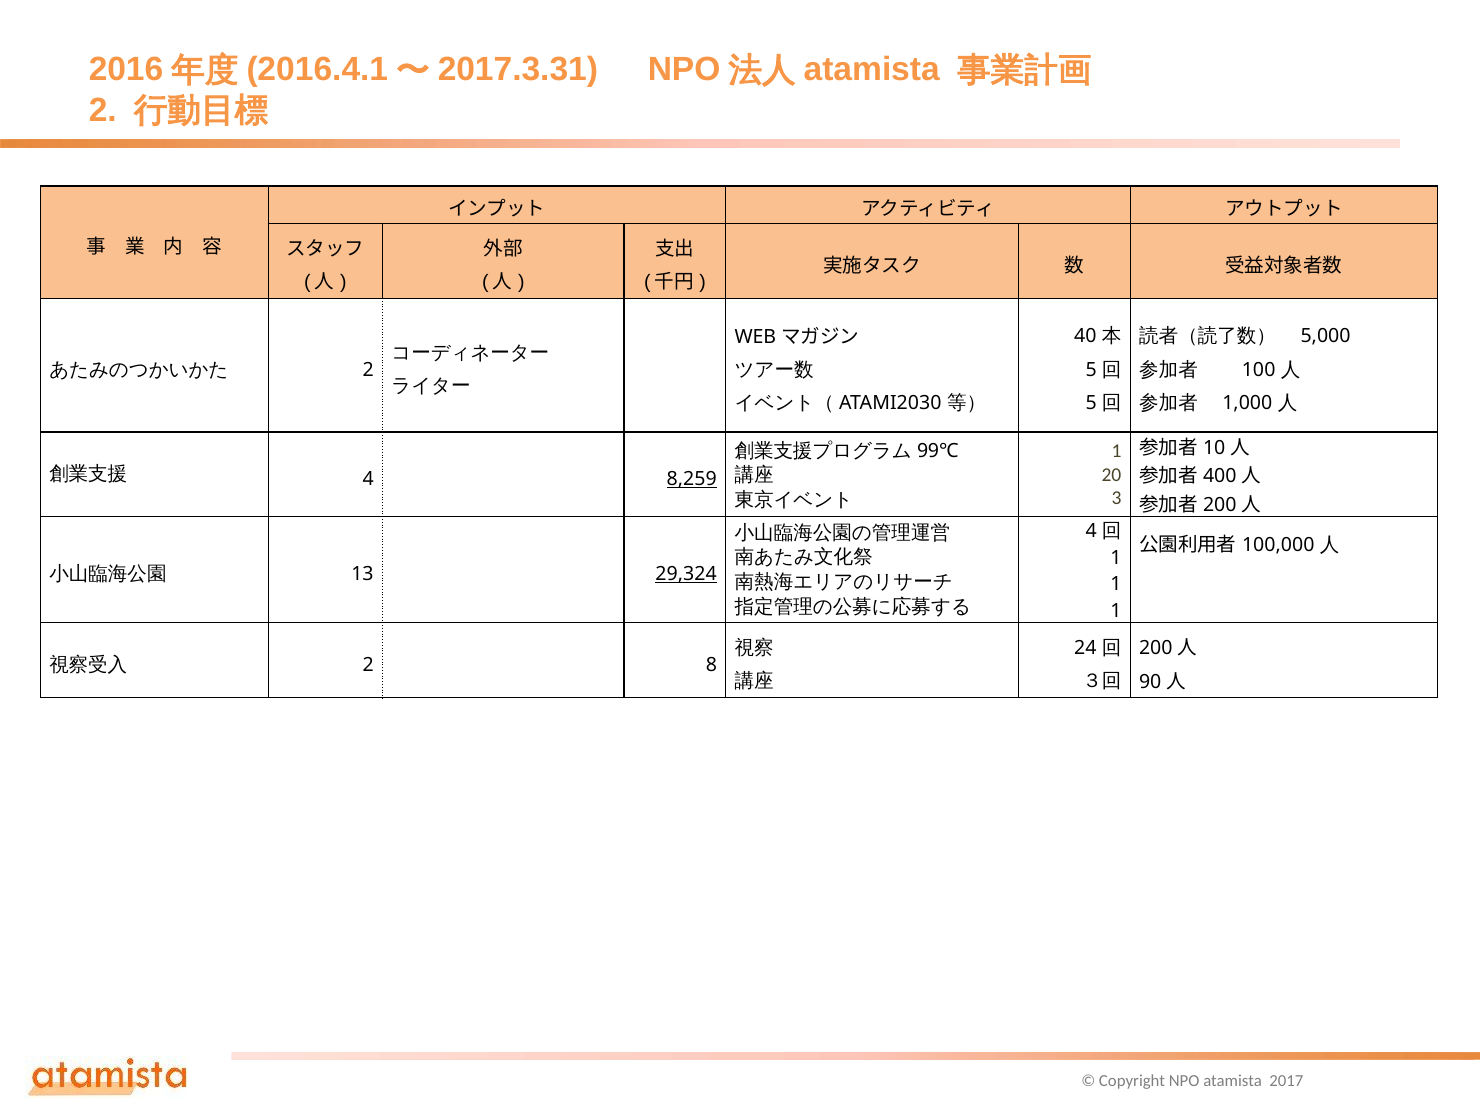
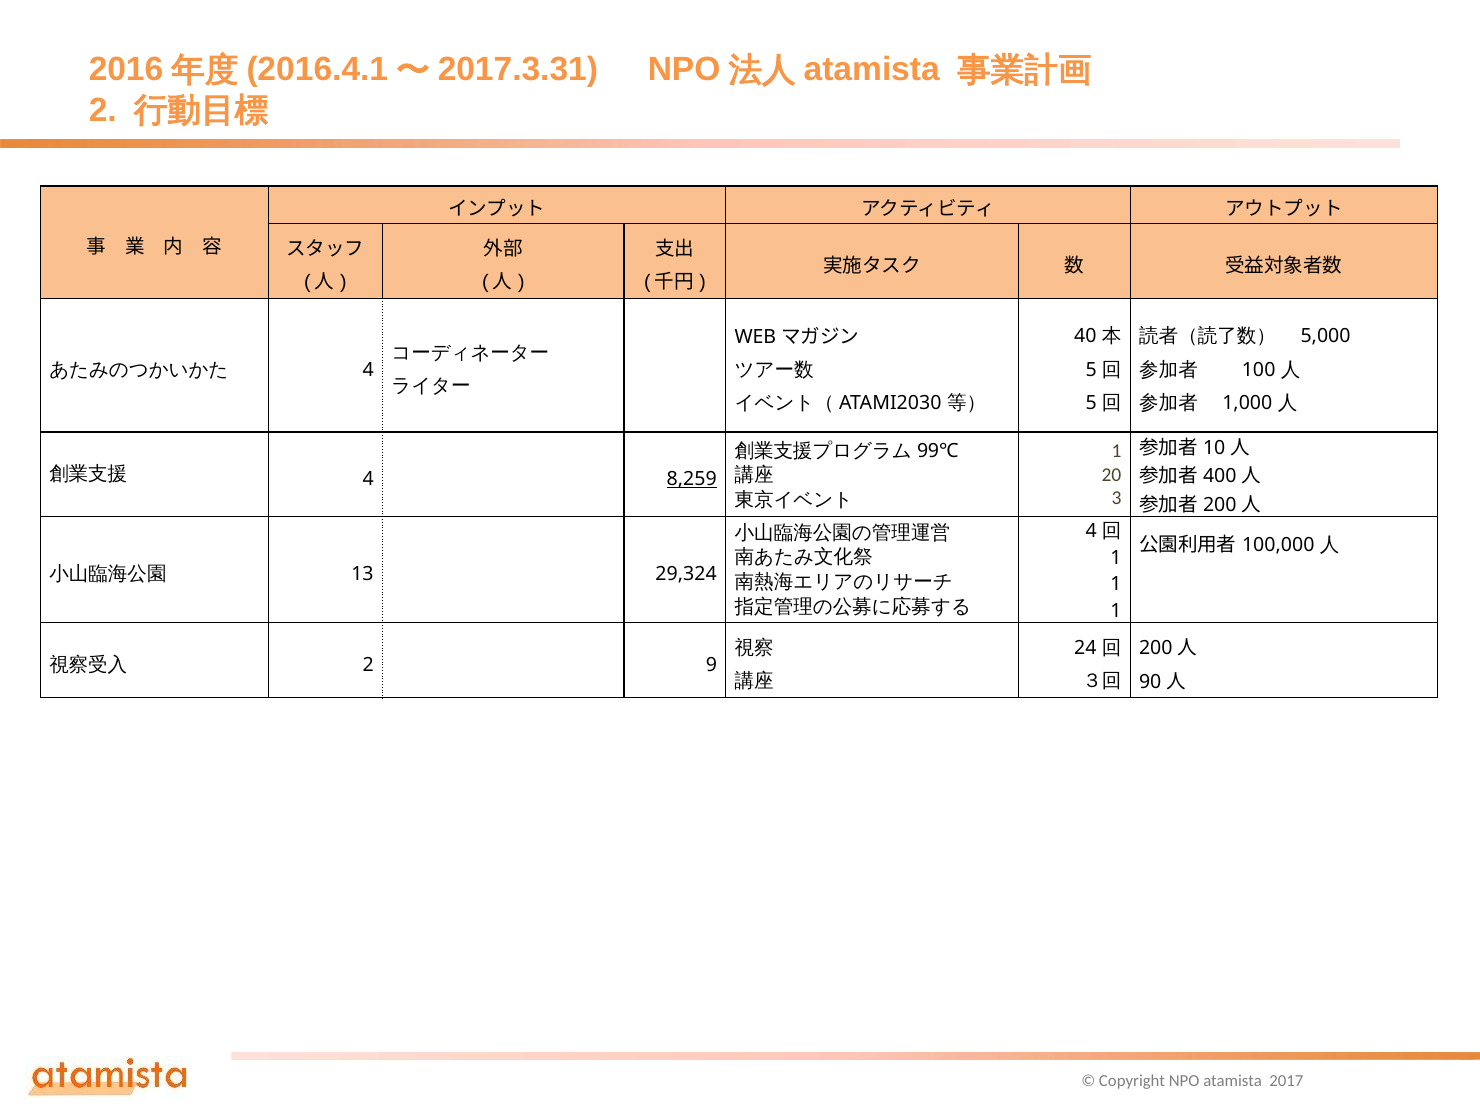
2 at (368, 370): 2 -> 4
29,324 underline: present -> none
8: 8 -> 9
